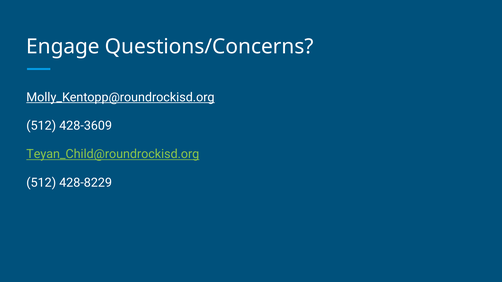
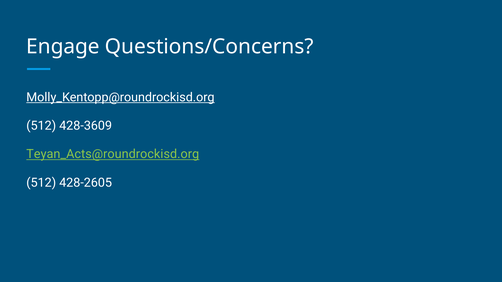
Teyan_Child@roundrockisd.org: Teyan_Child@roundrockisd.org -> Teyan_Acts@roundrockisd.org
428-8229: 428-8229 -> 428-2605
